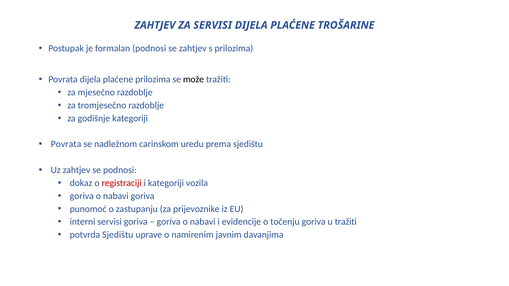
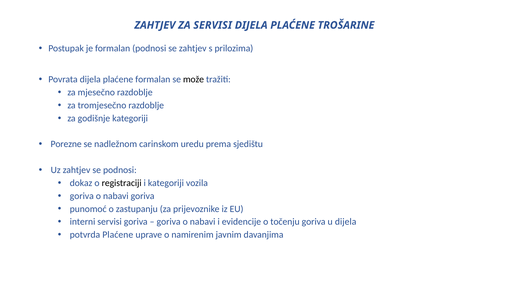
plaćene prilozima: prilozima -> formalan
Povrata at (66, 144): Povrata -> Porezne
registraciji colour: red -> black
u tražiti: tražiti -> dijela
potvrda Sjedištu: Sjedištu -> Plaćene
